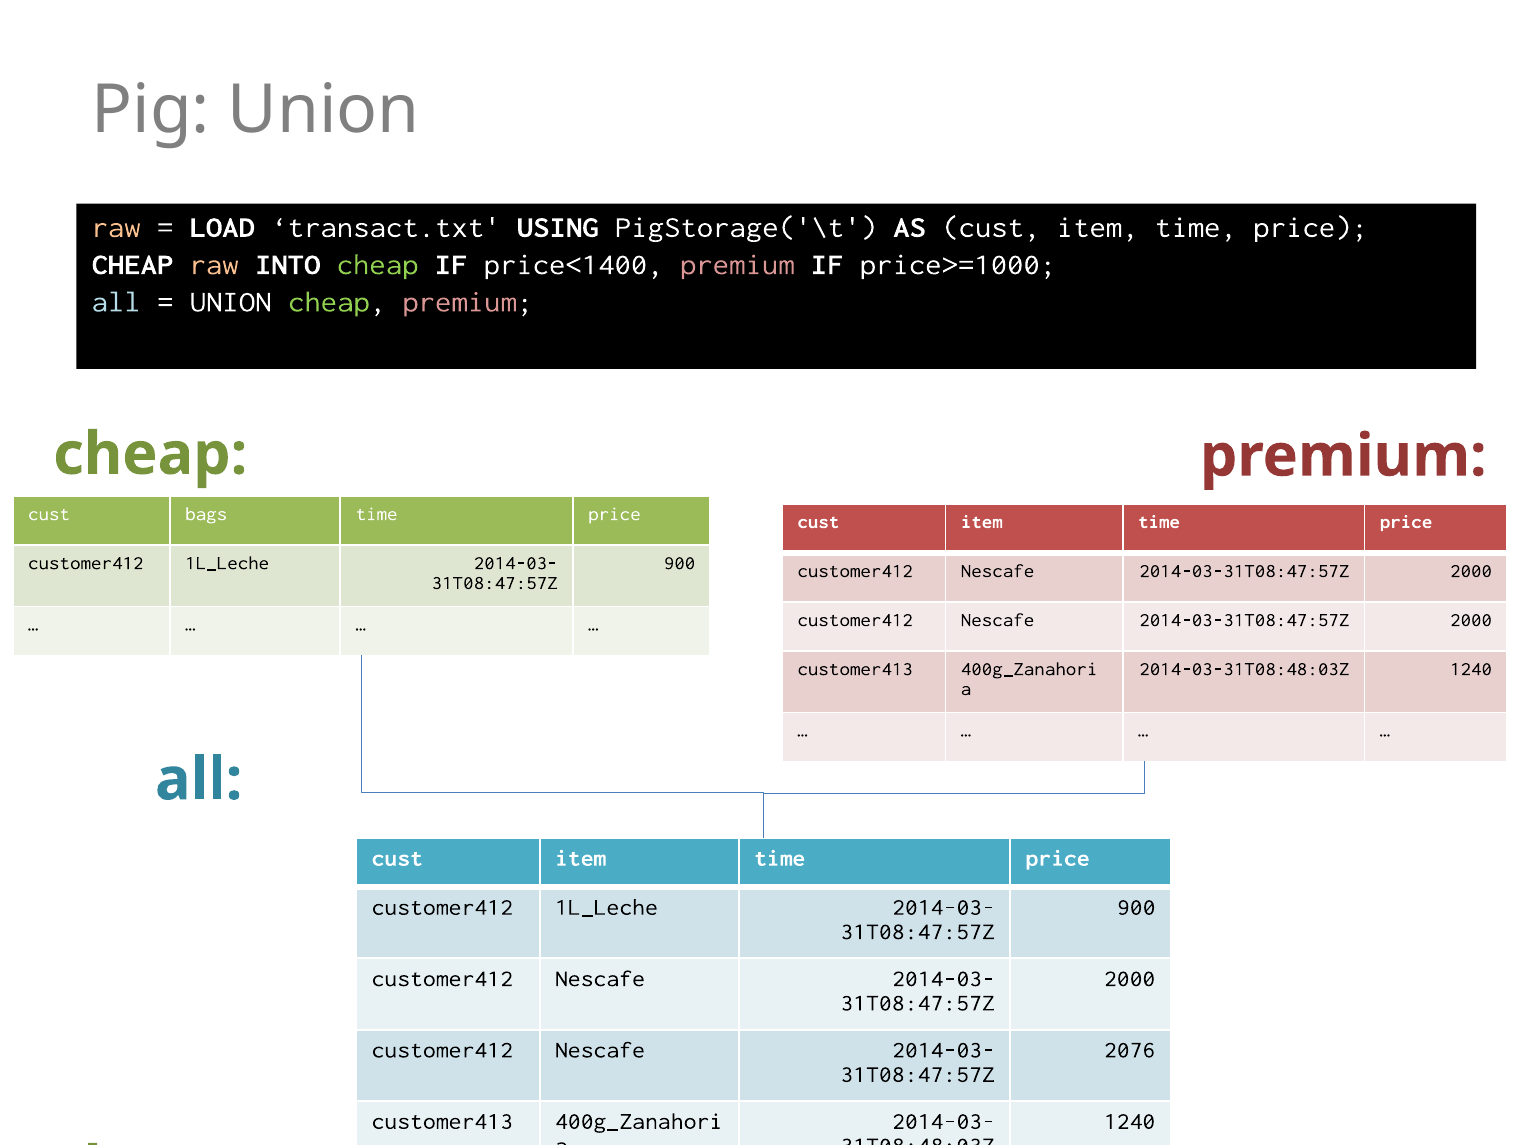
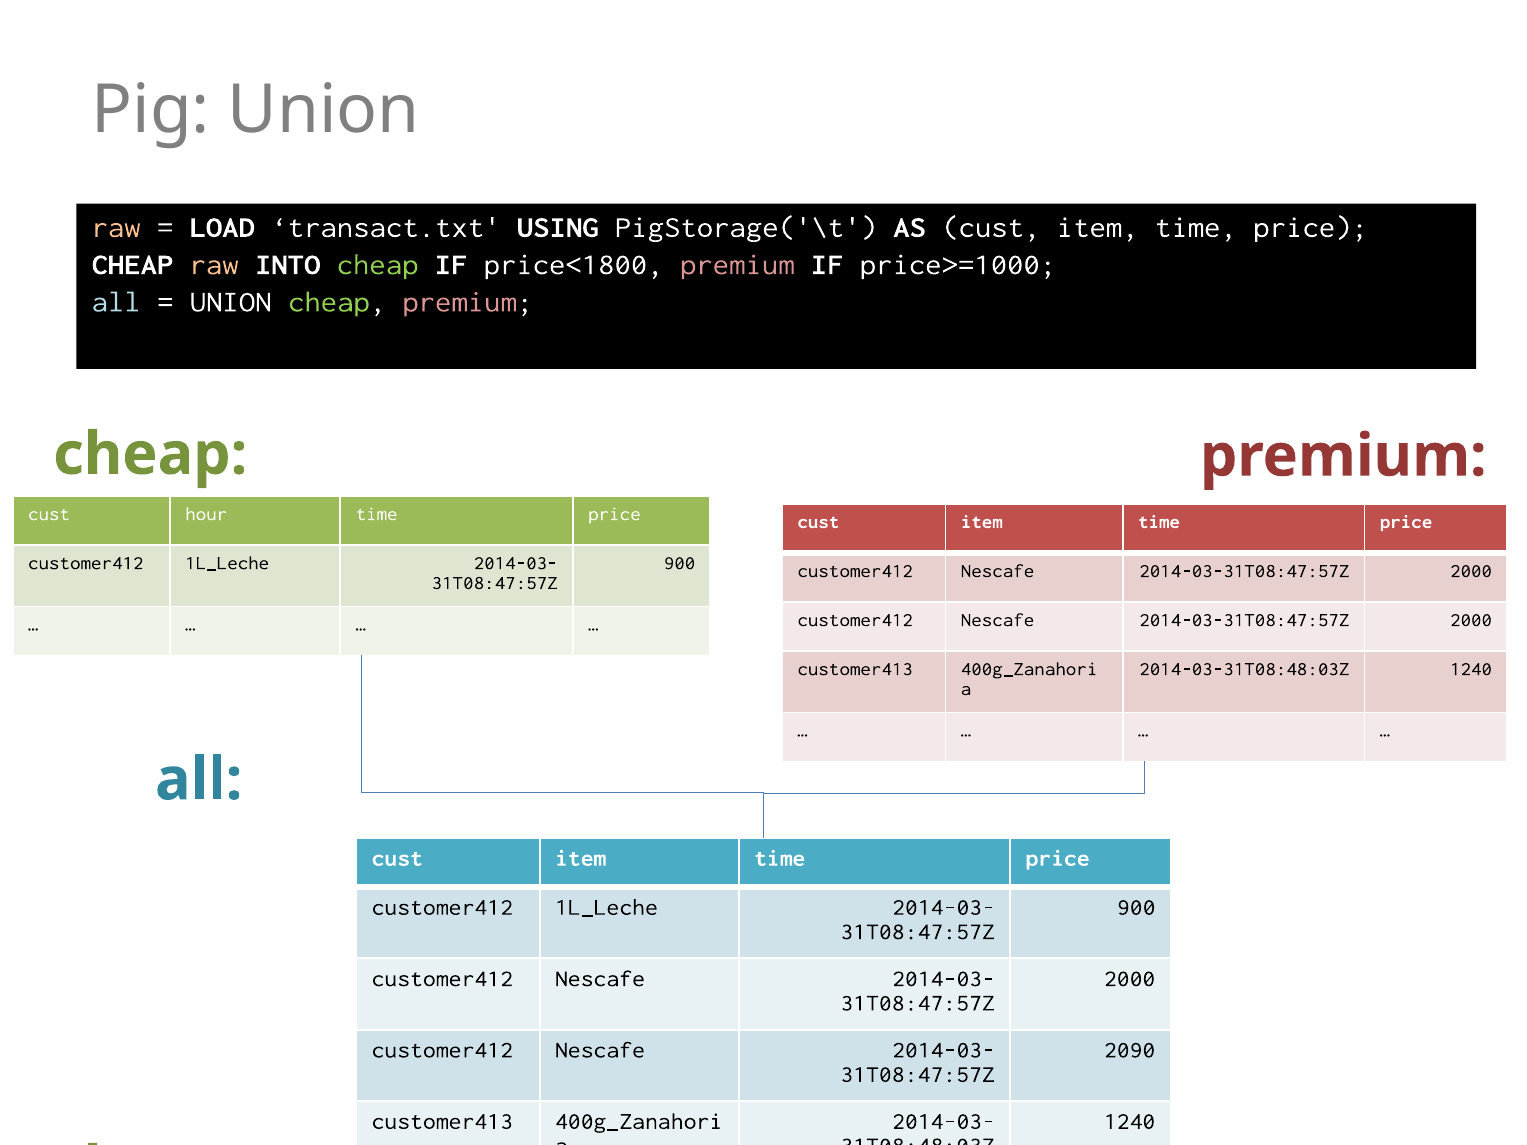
price<1400: price<1400 -> price<1800
bags: bags -> hour
2076: 2076 -> 2090
